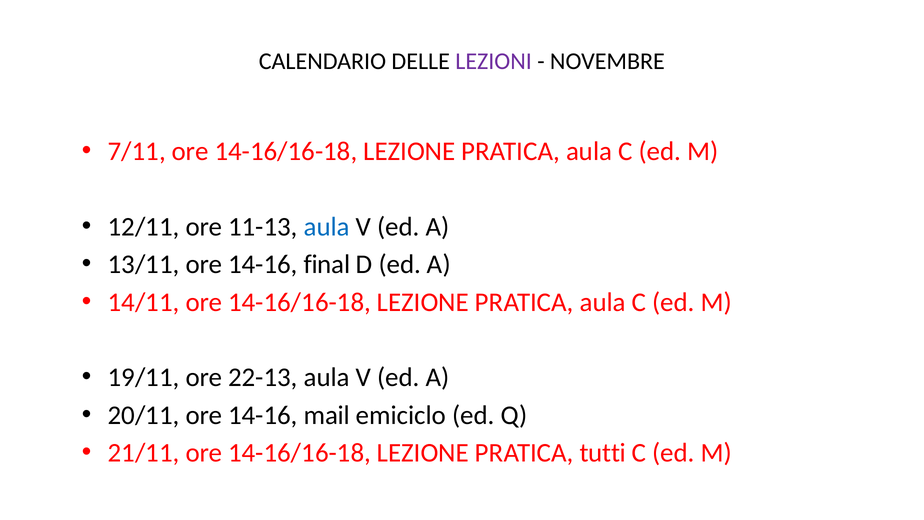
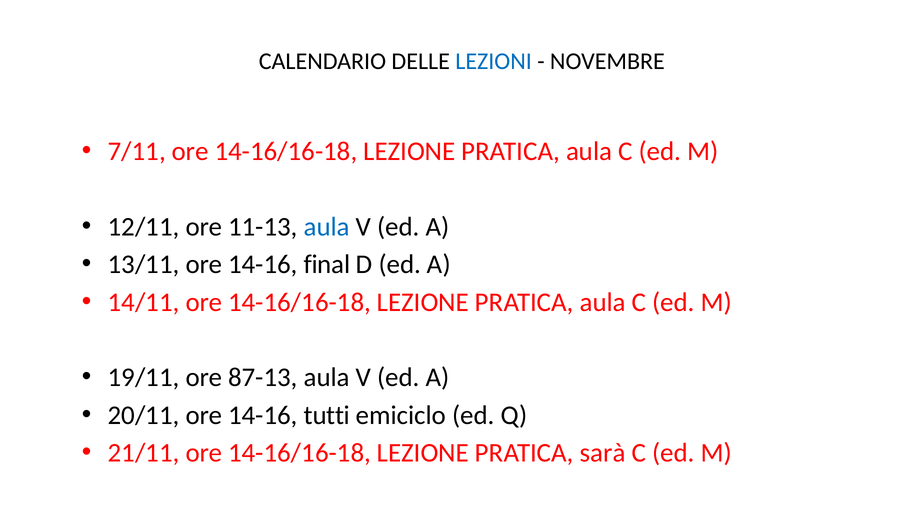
LEZIONI colour: purple -> blue
22-13: 22-13 -> 87-13
mail: mail -> tutti
tutti: tutti -> sarà
